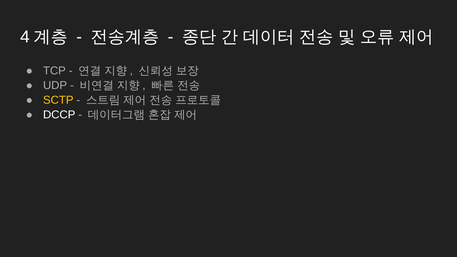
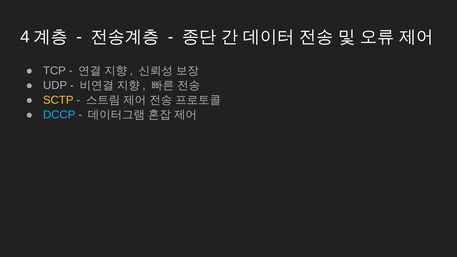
DCCP colour: white -> light blue
